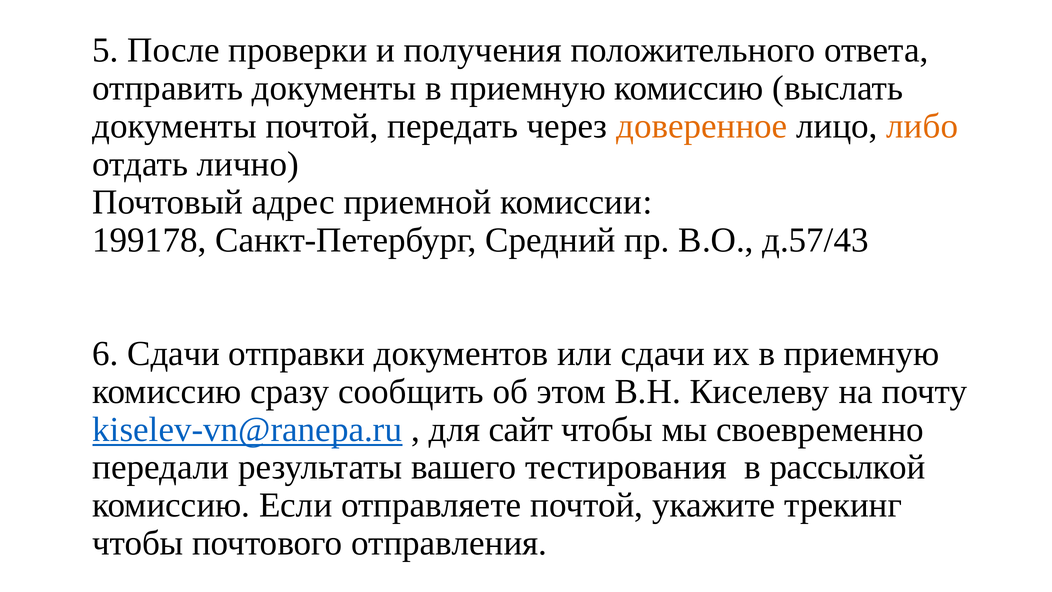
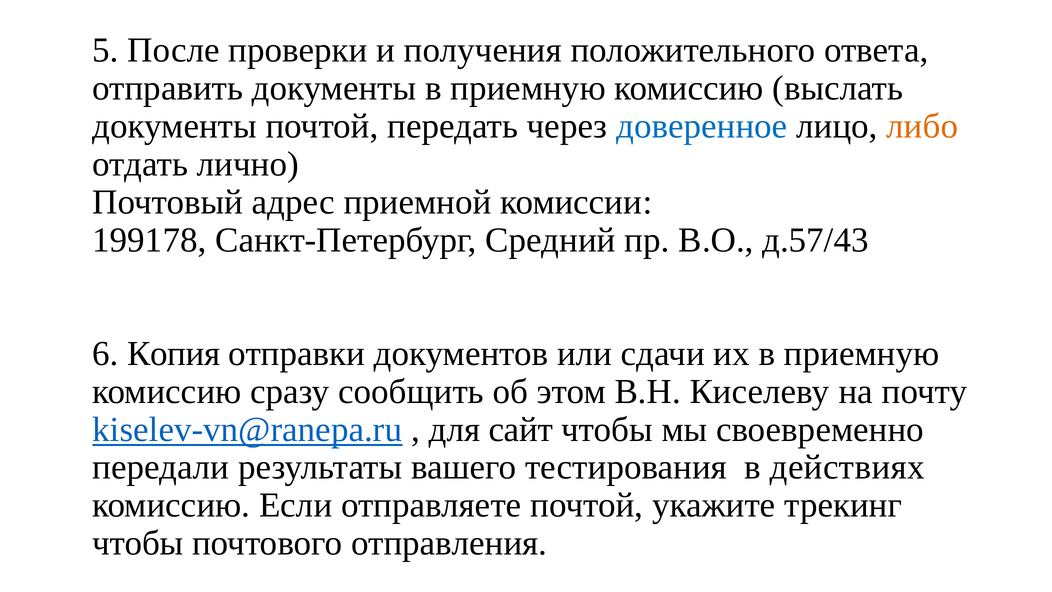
доверенное colour: orange -> blue
6 Сдачи: Сдачи -> Копия
рассылкой: рассылкой -> действиях
